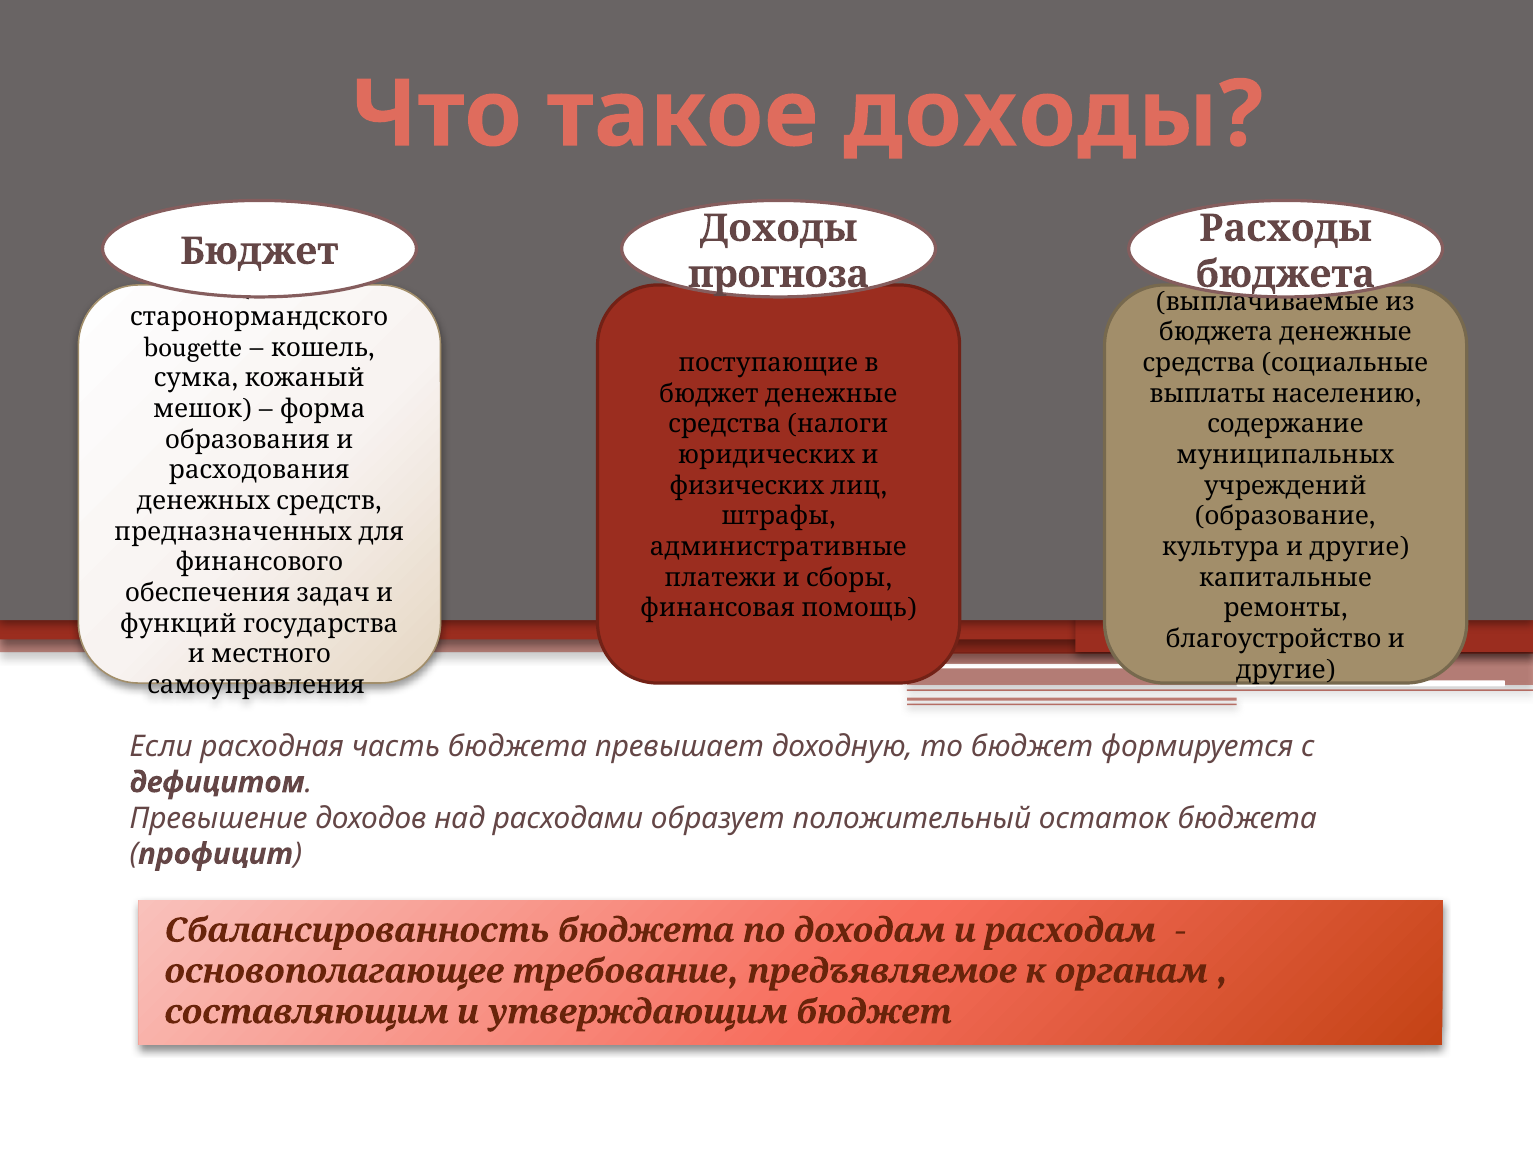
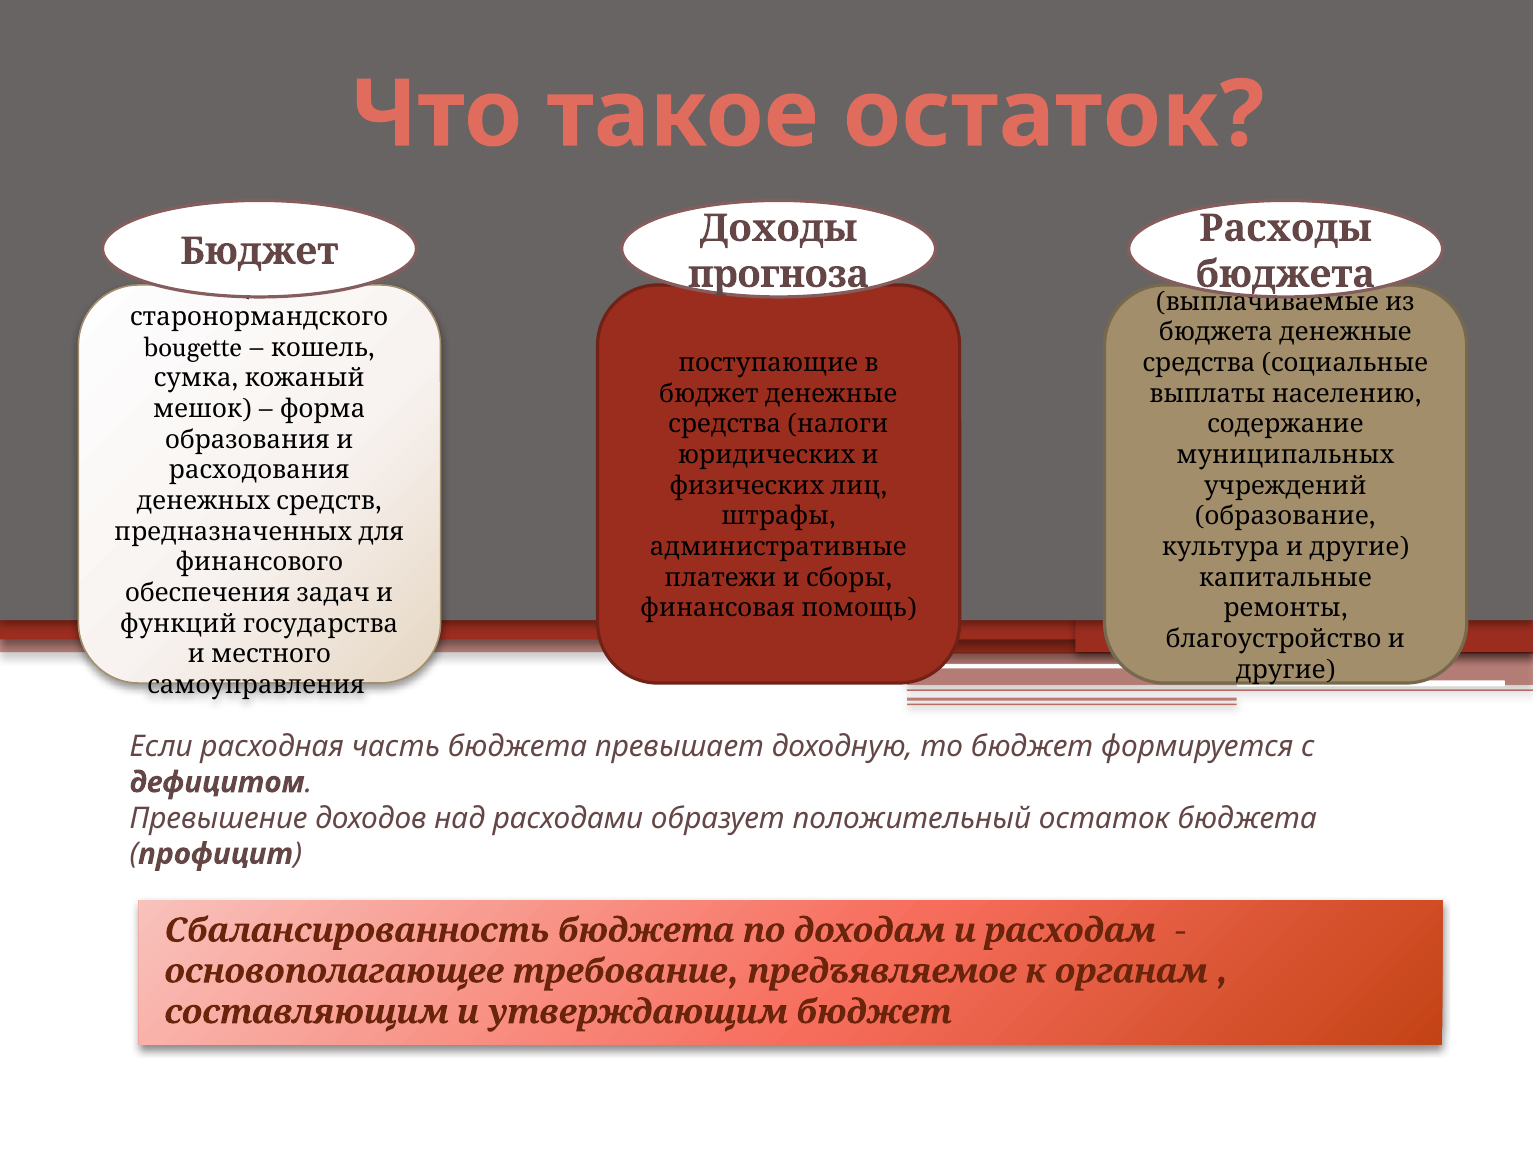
такое доходы: доходы -> остаток
